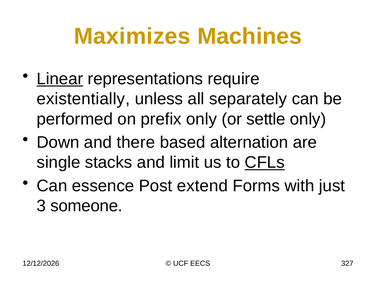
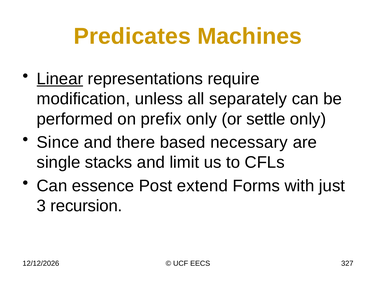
Maximizes: Maximizes -> Predicates
existentially: existentially -> modification
Down: Down -> Since
alternation: alternation -> necessary
CFLs underline: present -> none
someone: someone -> recursion
